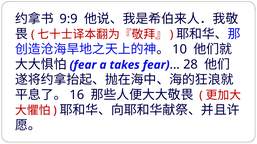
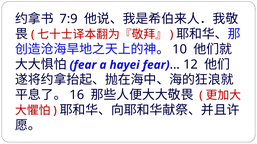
9:9: 9:9 -> 7:9
takes: takes -> hayei
28: 28 -> 12
